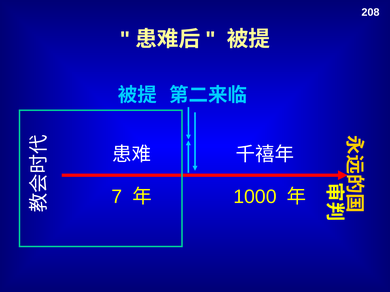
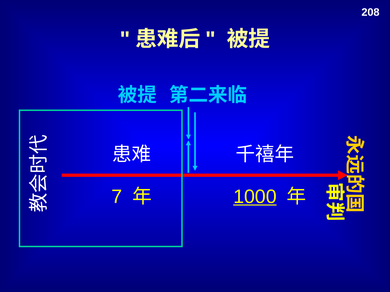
1000 underline: none -> present
